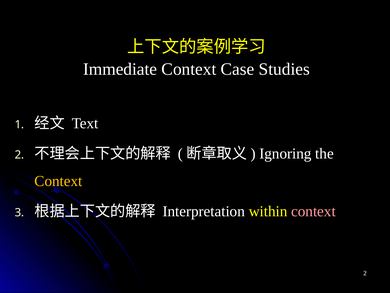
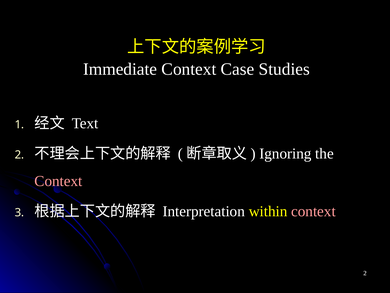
Context at (58, 181) colour: yellow -> pink
